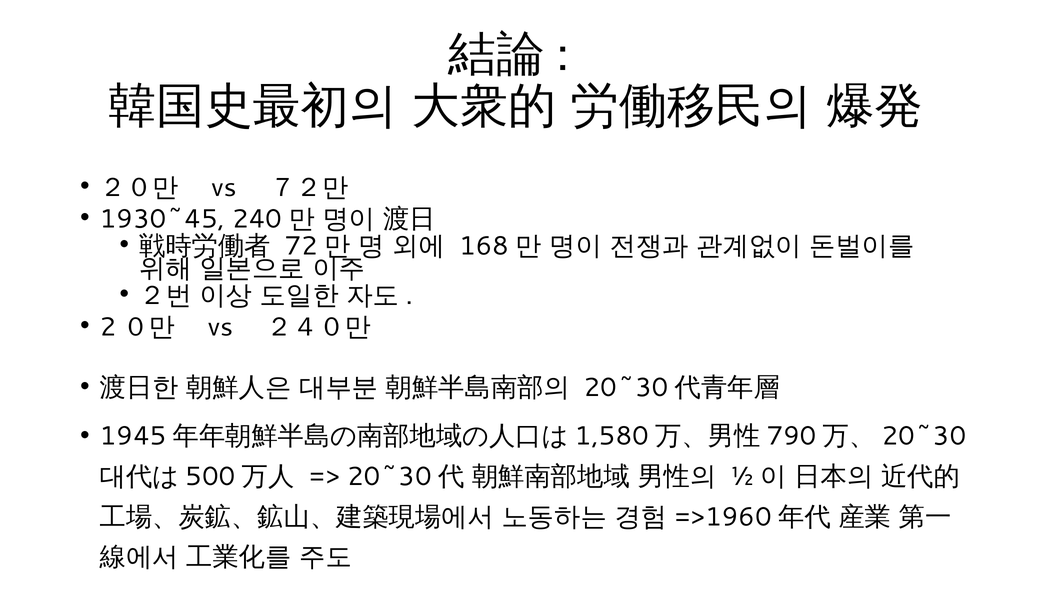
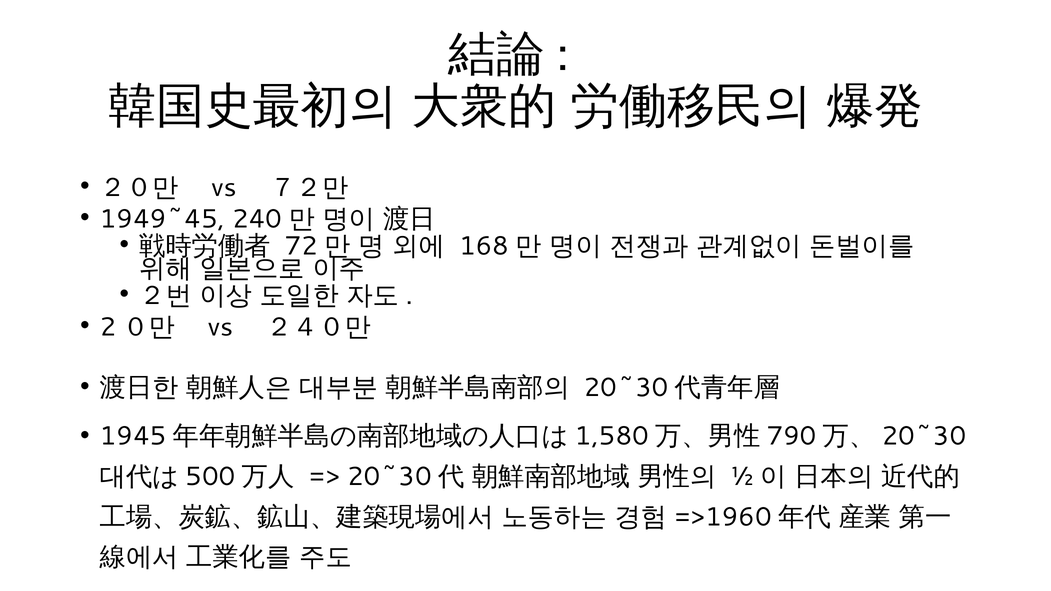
1930~45: 1930~45 -> 1949~45
